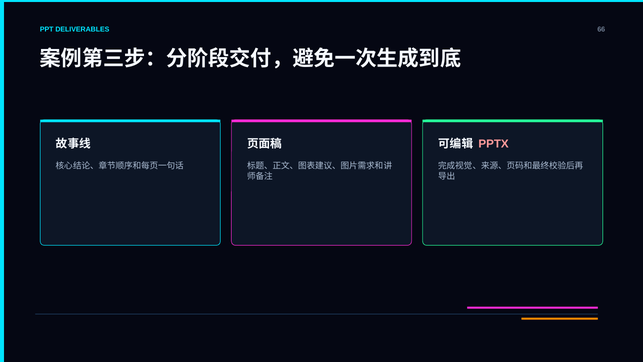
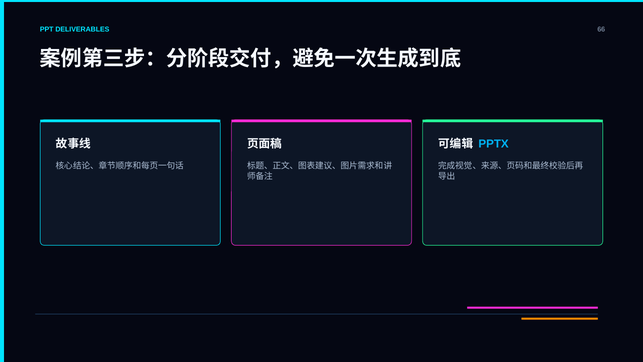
PPTX colour: pink -> light blue
